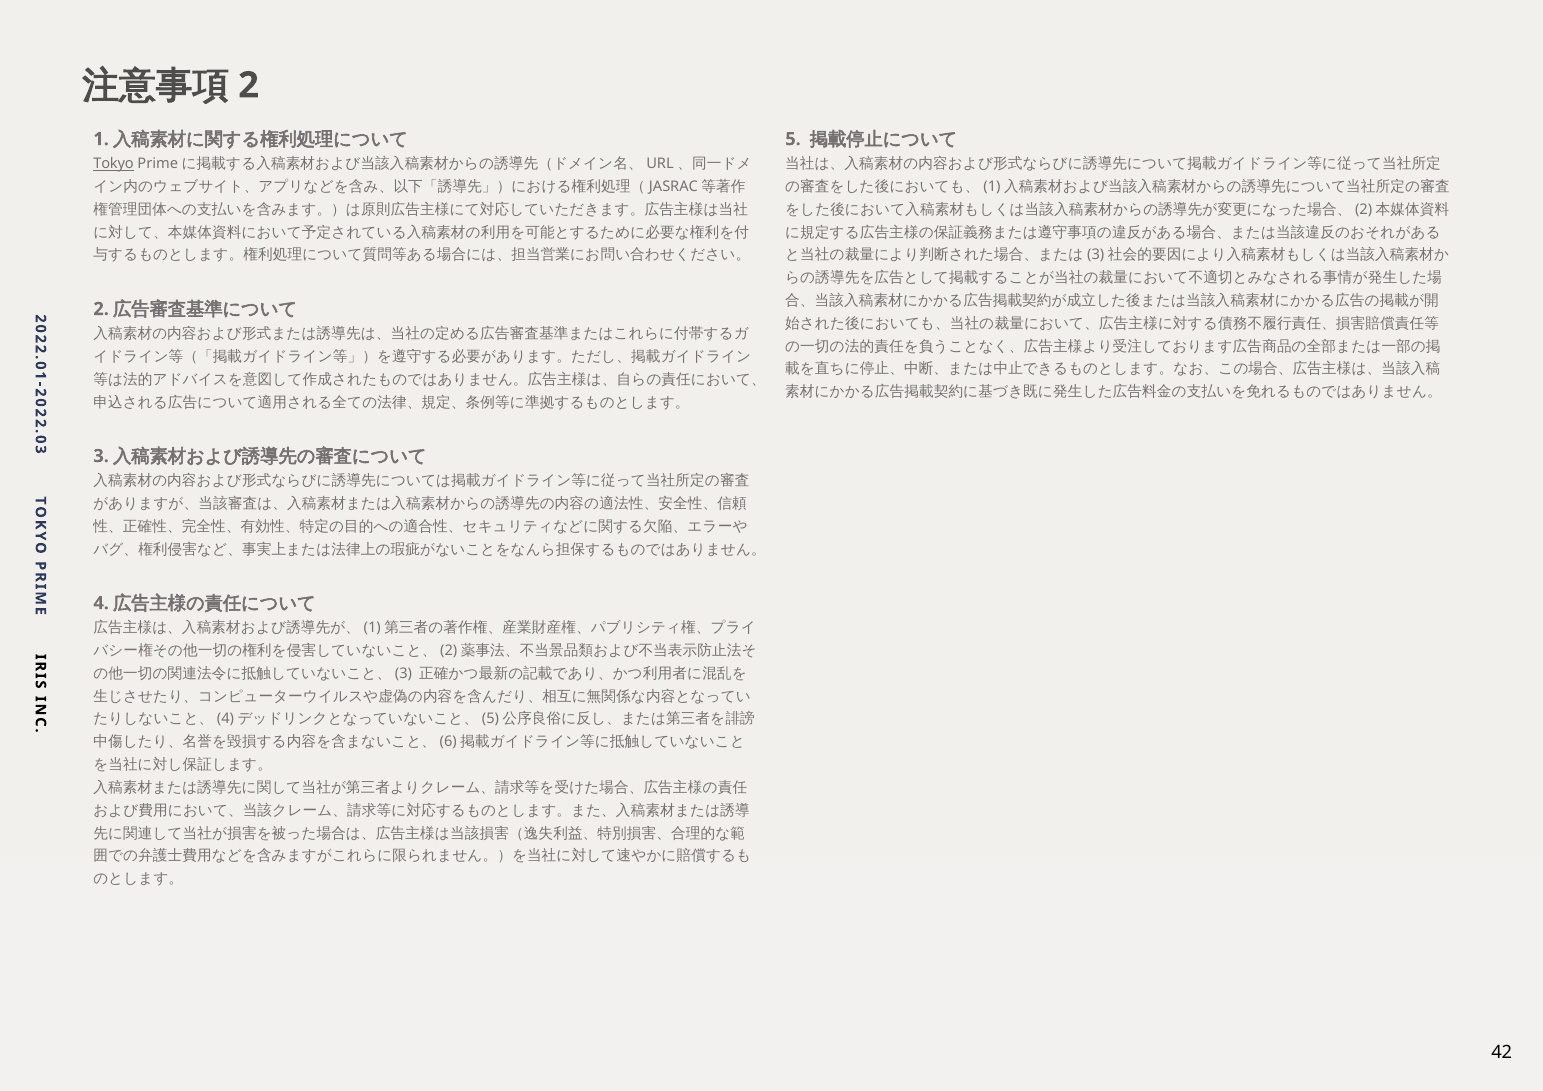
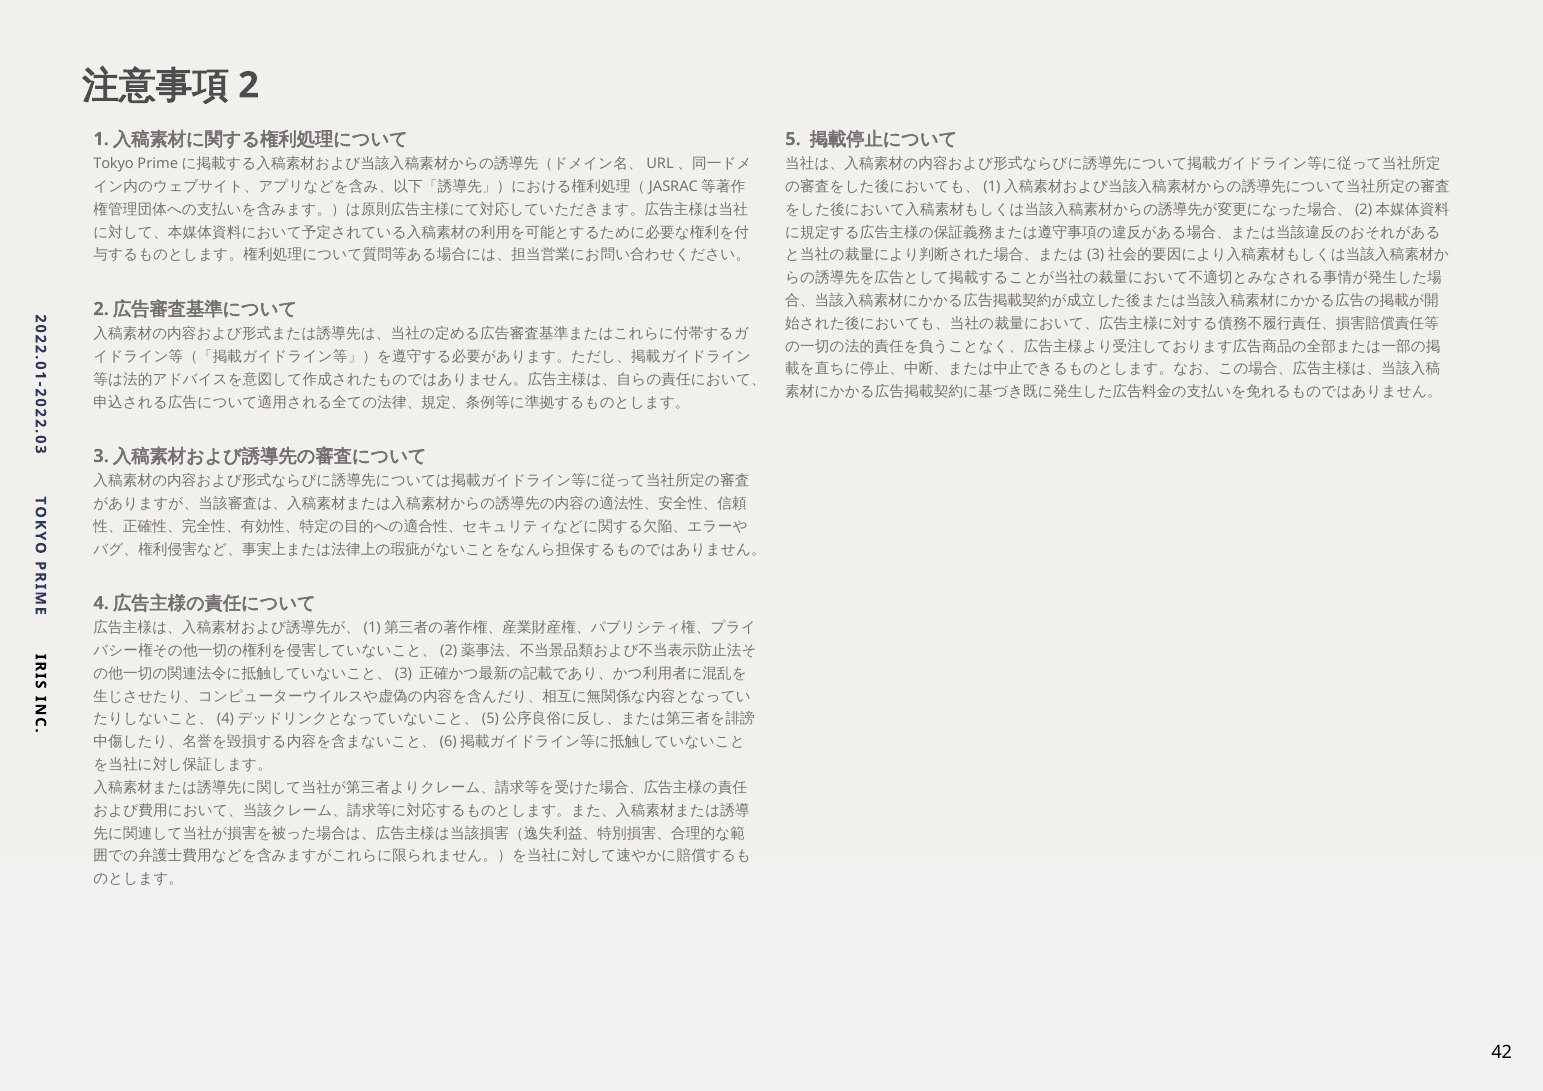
Tokyo underline: present -> none
